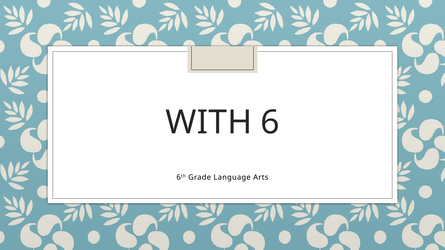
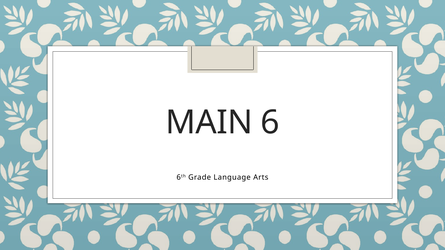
WITH: WITH -> MAIN
